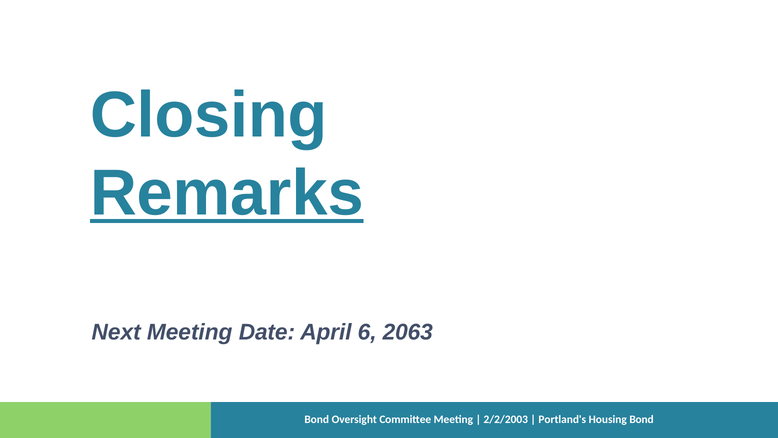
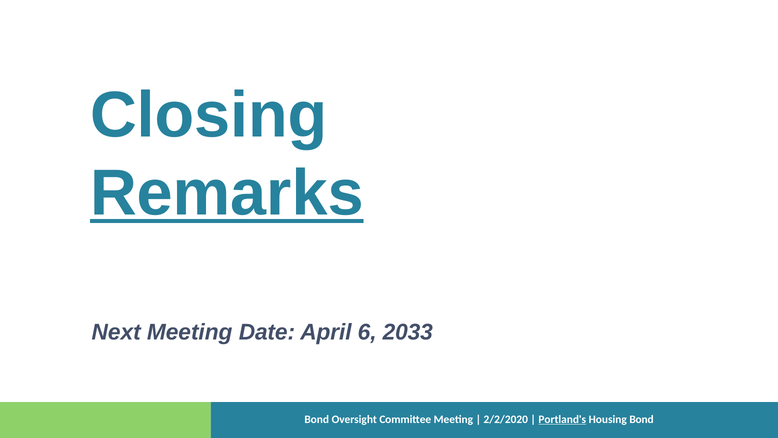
2063: 2063 -> 2033
2/2/2003: 2/2/2003 -> 2/2/2020
Portland's underline: none -> present
